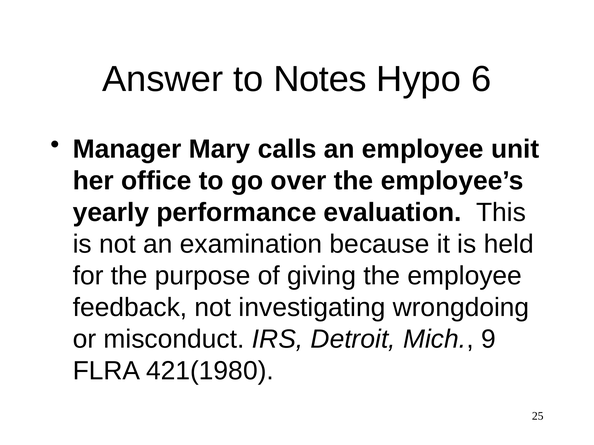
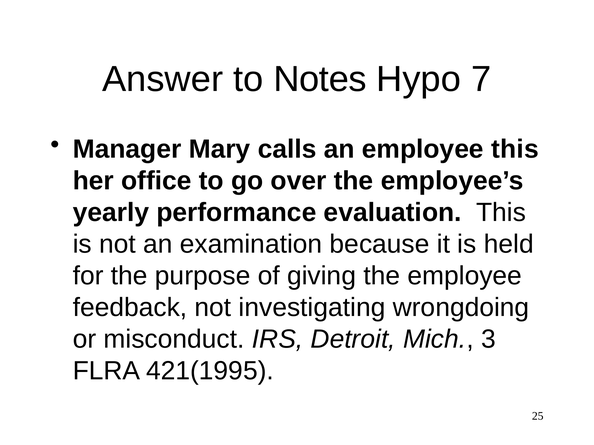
6: 6 -> 7
employee unit: unit -> this
9: 9 -> 3
421(1980: 421(1980 -> 421(1995
